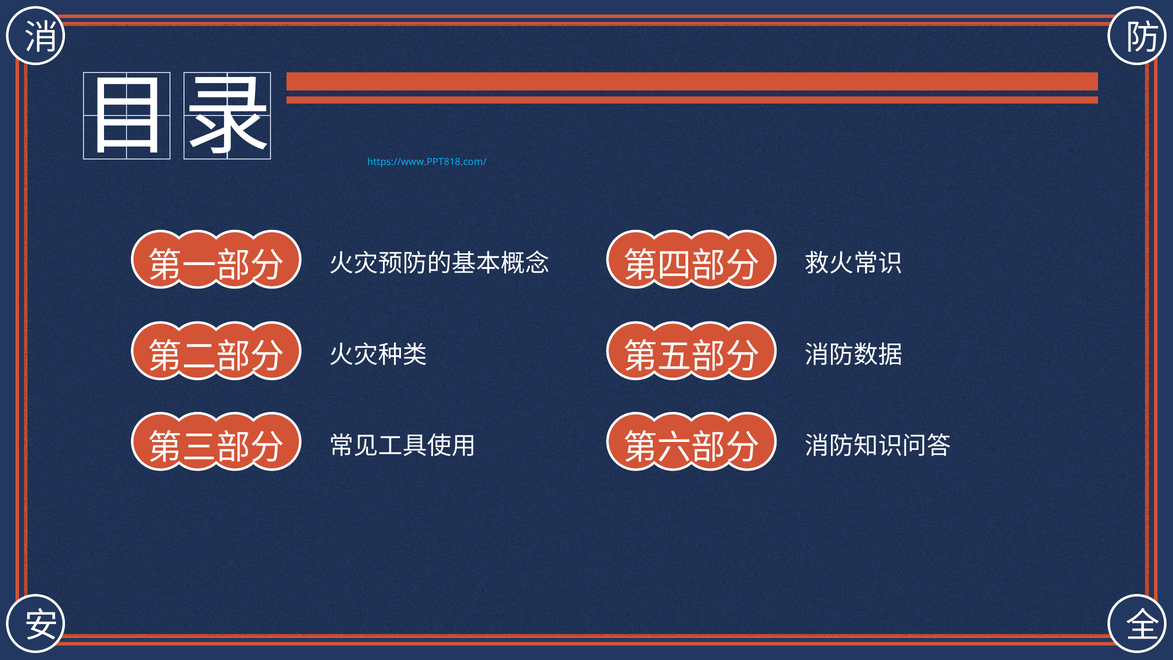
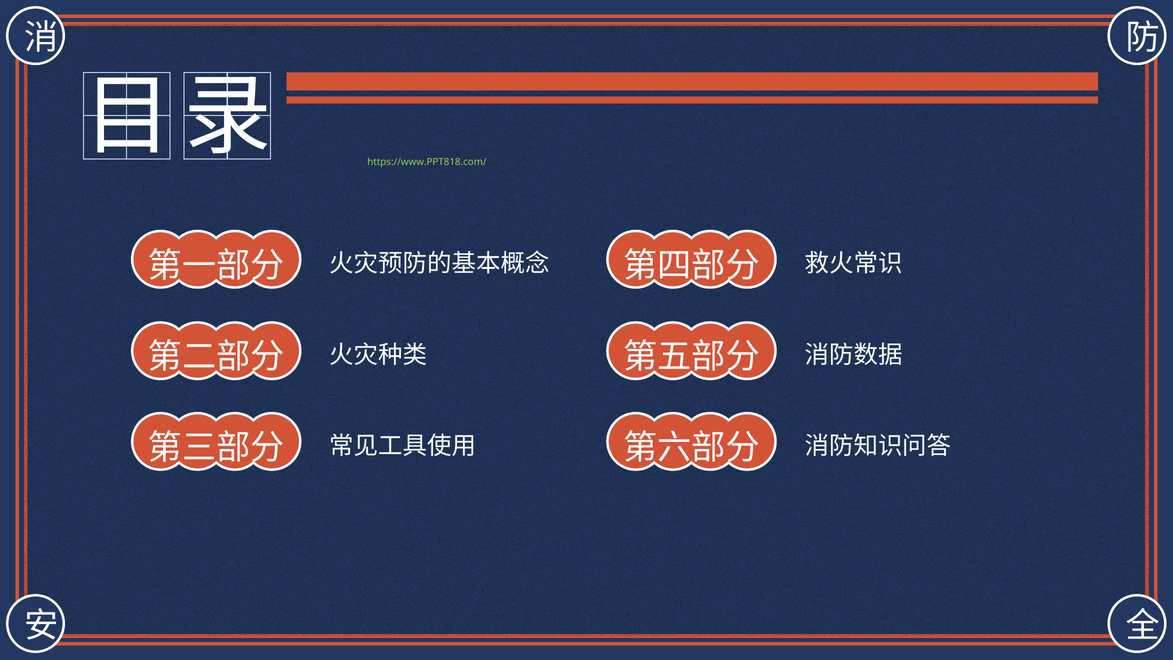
https://www.PPT818.com/ colour: light blue -> light green
